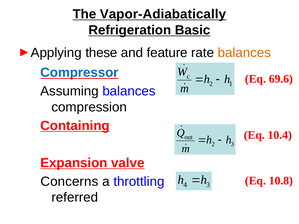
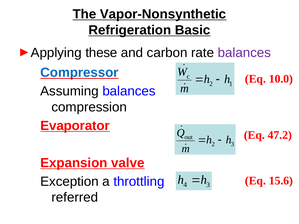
Vapor-Adiabatically: Vapor-Adiabatically -> Vapor-Nonsynthetic
feature: feature -> carbon
balances at (244, 53) colour: orange -> purple
69.6: 69.6 -> 10.0
Containing: Containing -> Evaporator
10.4: 10.4 -> 47.2
Concerns: Concerns -> Exception
10.8: 10.8 -> 15.6
